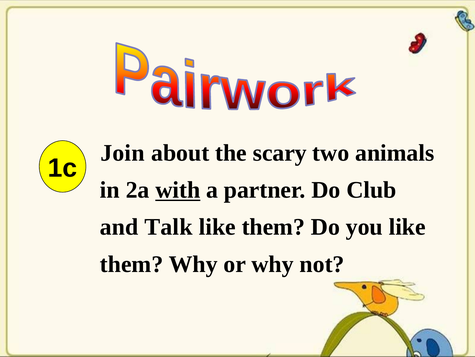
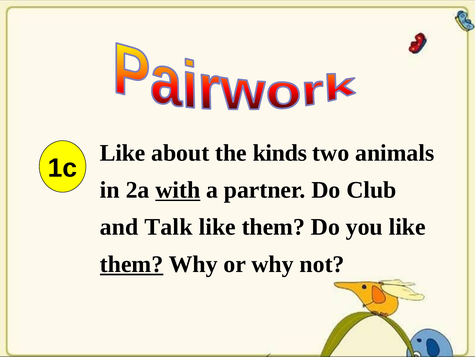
Join at (123, 153): Join -> Like
scary: scary -> kinds
them at (132, 264) underline: none -> present
